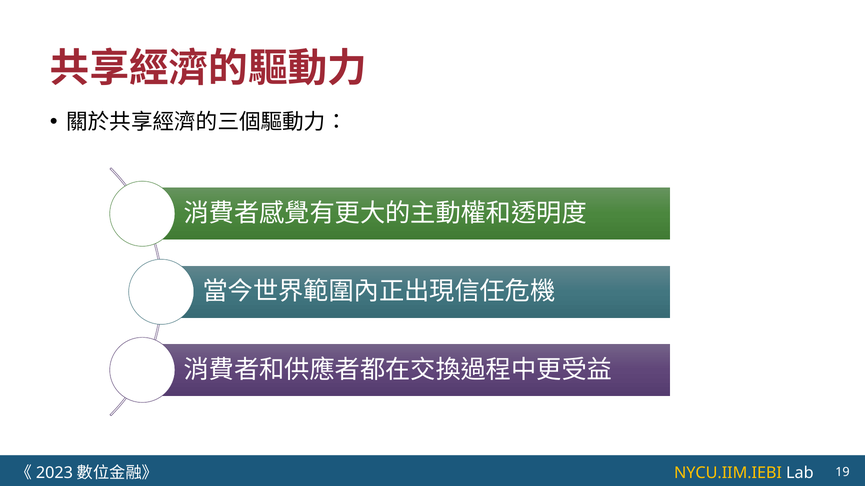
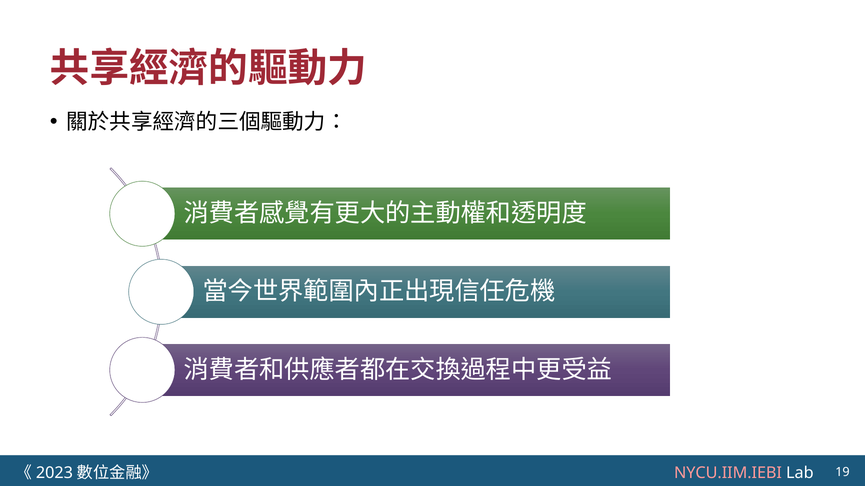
NYCU.IIM.IEBI colour: yellow -> pink
